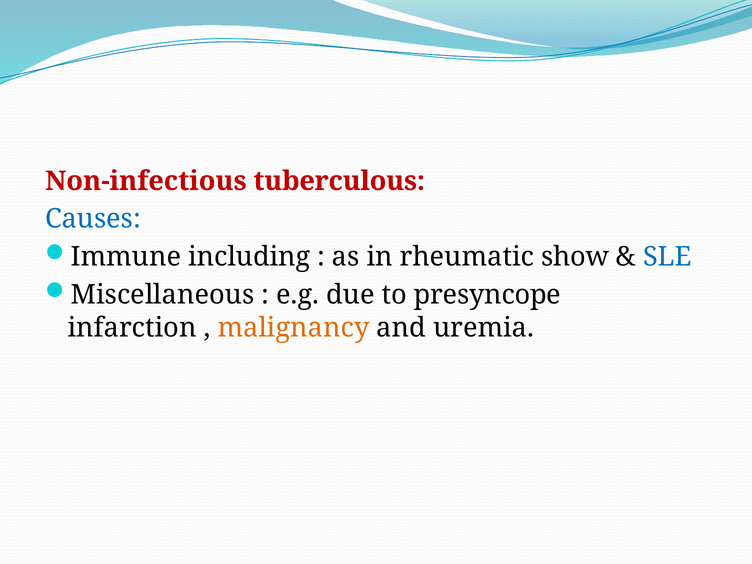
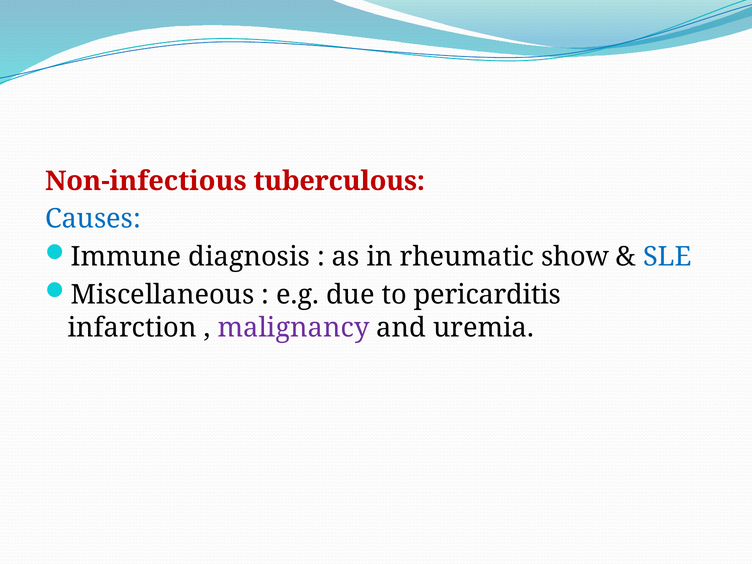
including: including -> diagnosis
presyncope: presyncope -> pericarditis
malignancy colour: orange -> purple
